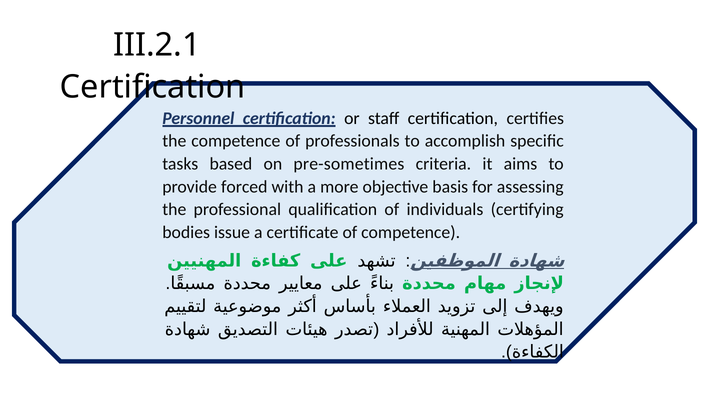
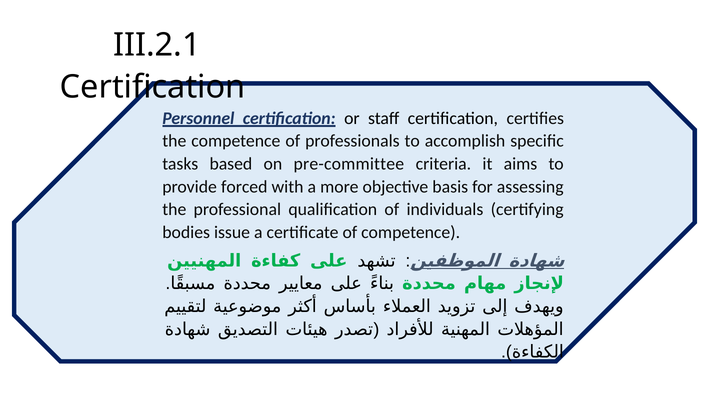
pre-sometimes: pre-sometimes -> pre-committee
